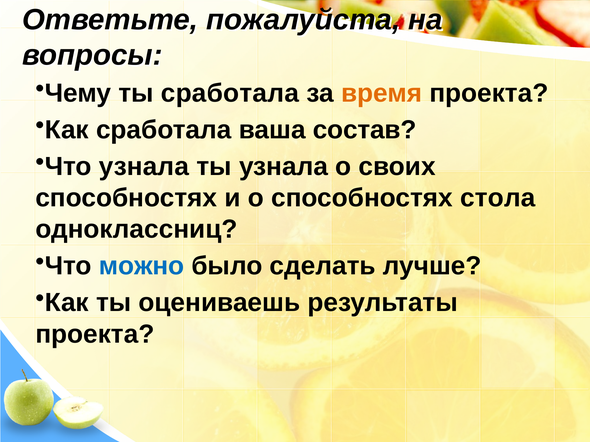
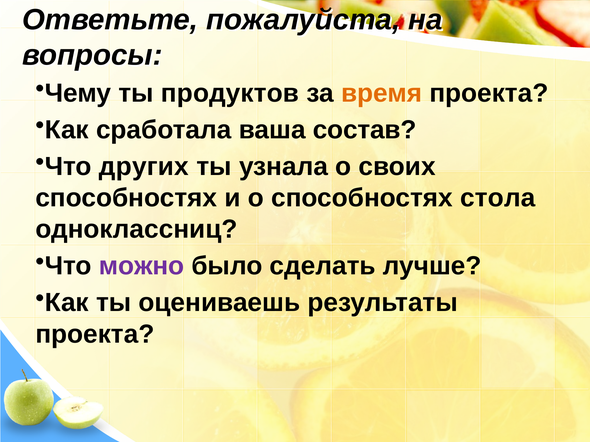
ты сработала: сработала -> продуктов
Что узнала: узнала -> других
можно colour: blue -> purple
